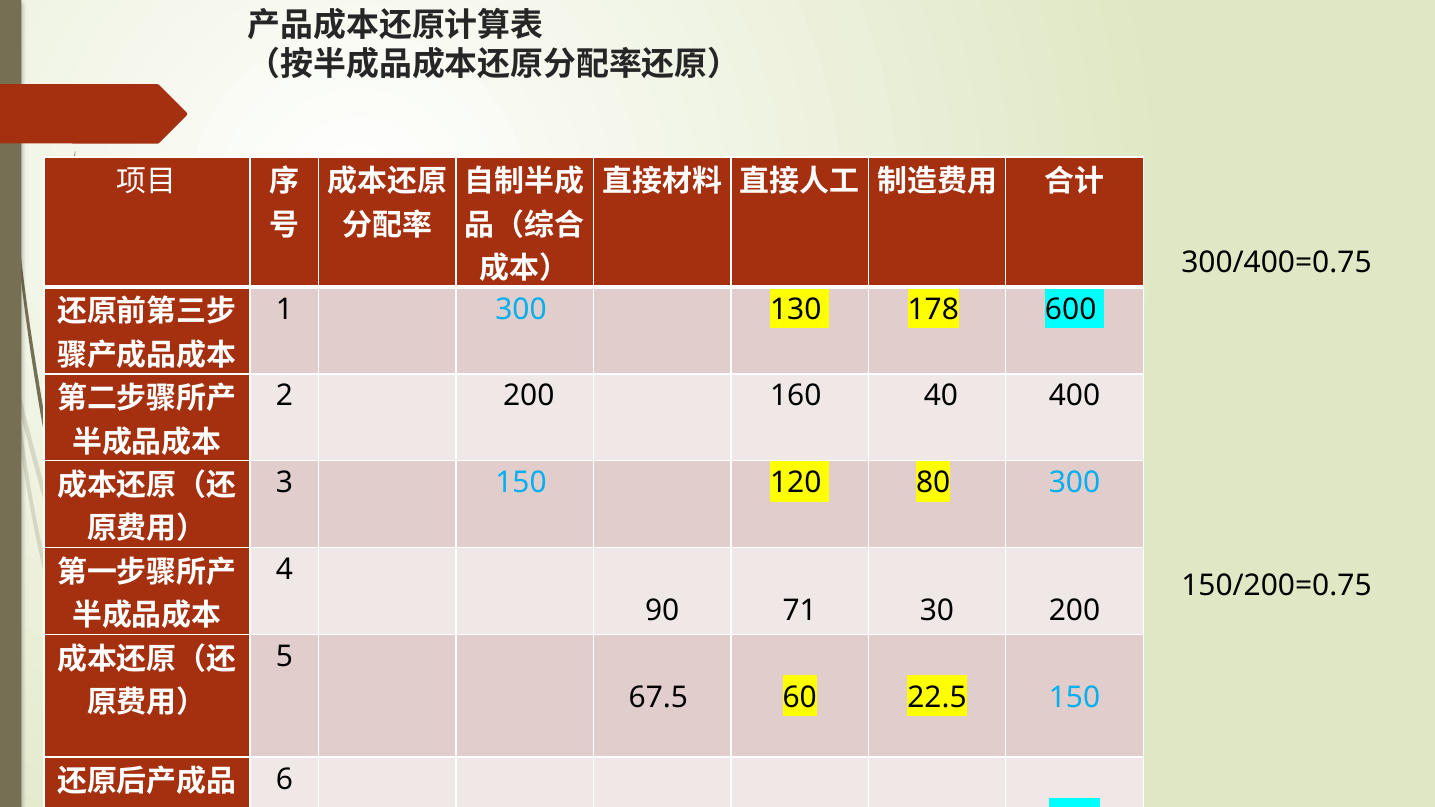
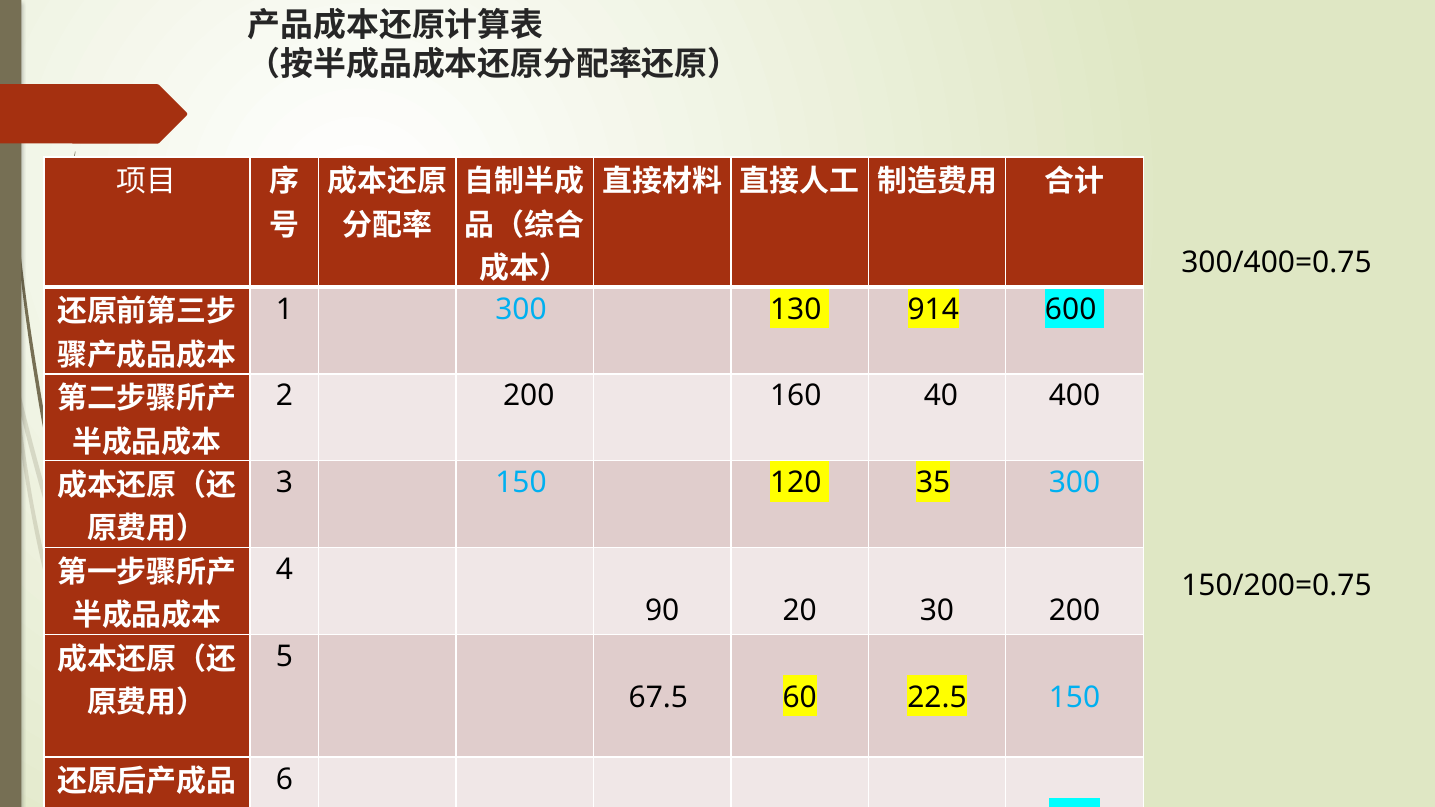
178: 178 -> 914
80: 80 -> 35
71: 71 -> 20
